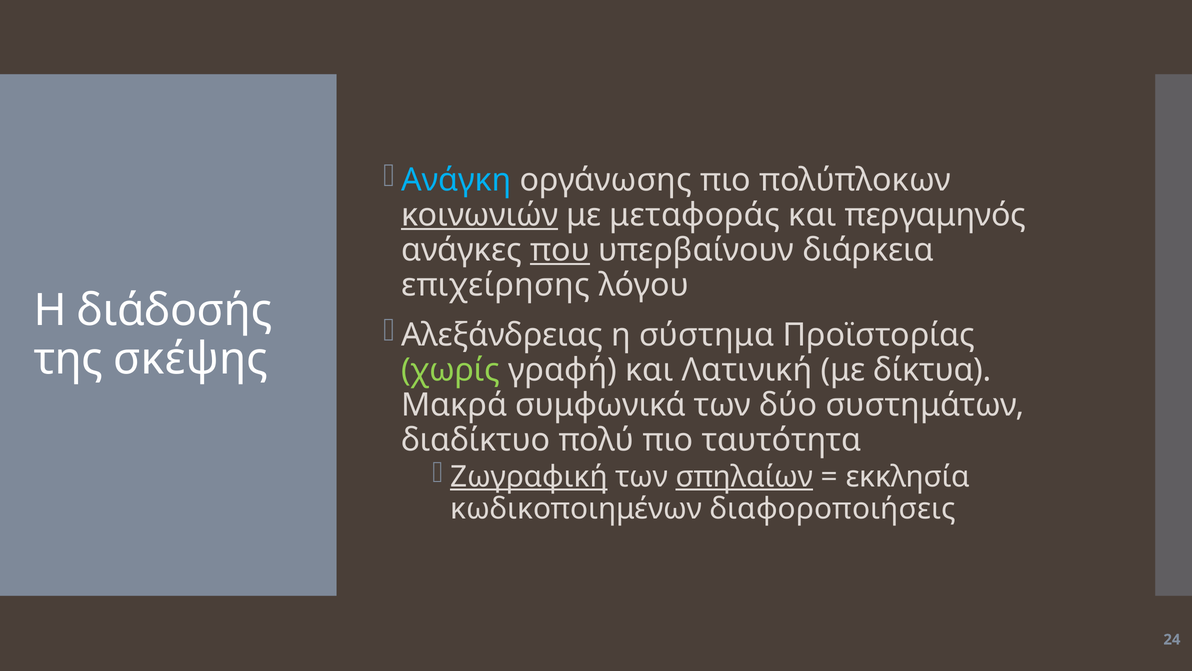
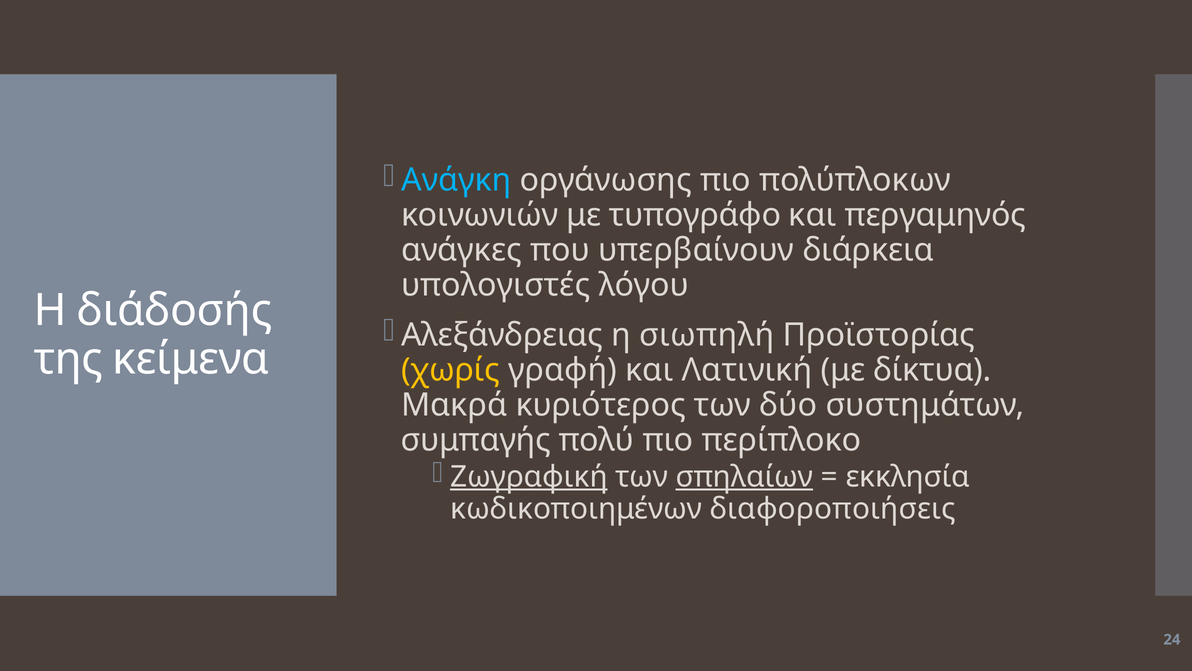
κοινωνιών underline: present -> none
μεταφοράς: μεταφοράς -> τυπογράφο
που underline: present -> none
επιχείρησης: επιχείρησης -> υπολογιστές
σύστημα: σύστημα -> σιωπηλή
σκέψης: σκέψης -> κείμενα
χωρίς colour: light green -> yellow
συμφωνικά: συμφωνικά -> κυριότερος
διαδίκτυο: διαδίκτυο -> συμπαγής
ταυτότητα: ταυτότητα -> περίπλοκο
